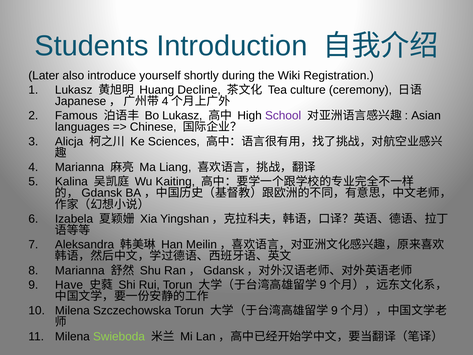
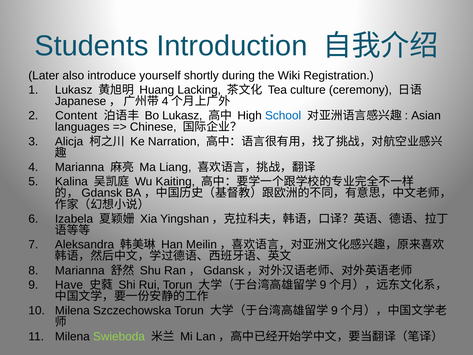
Decline: Decline -> Lacking
Famous: Famous -> Content
School colour: purple -> blue
Sciences: Sciences -> Narration
